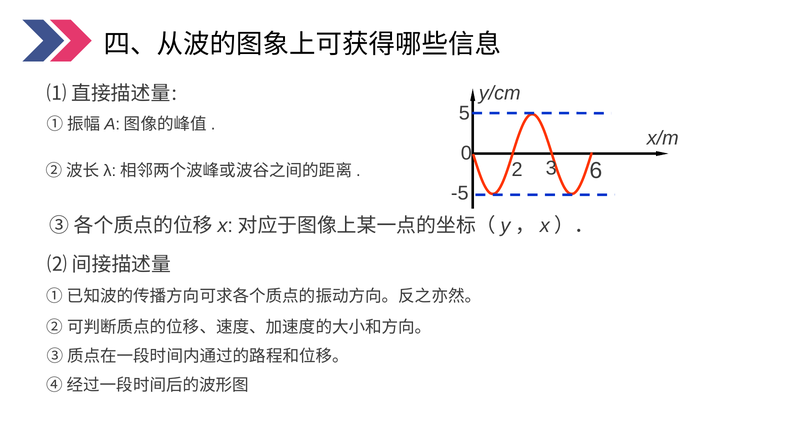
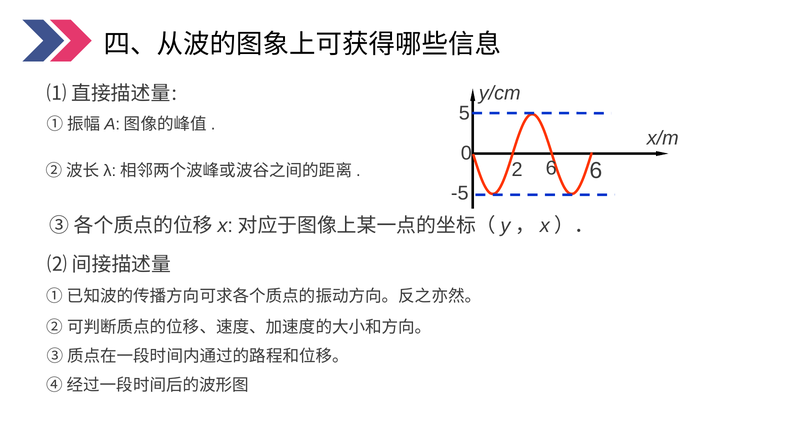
2 3: 3 -> 6
